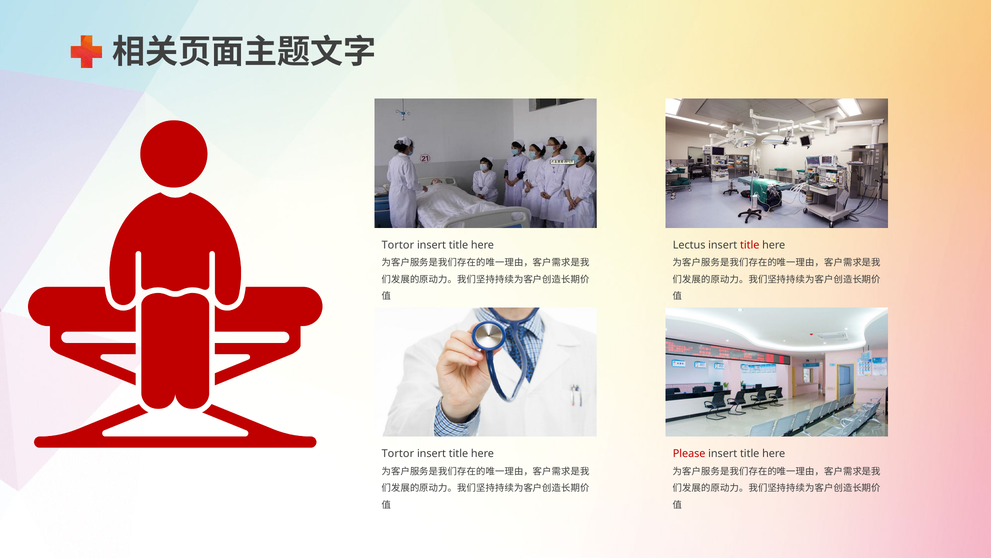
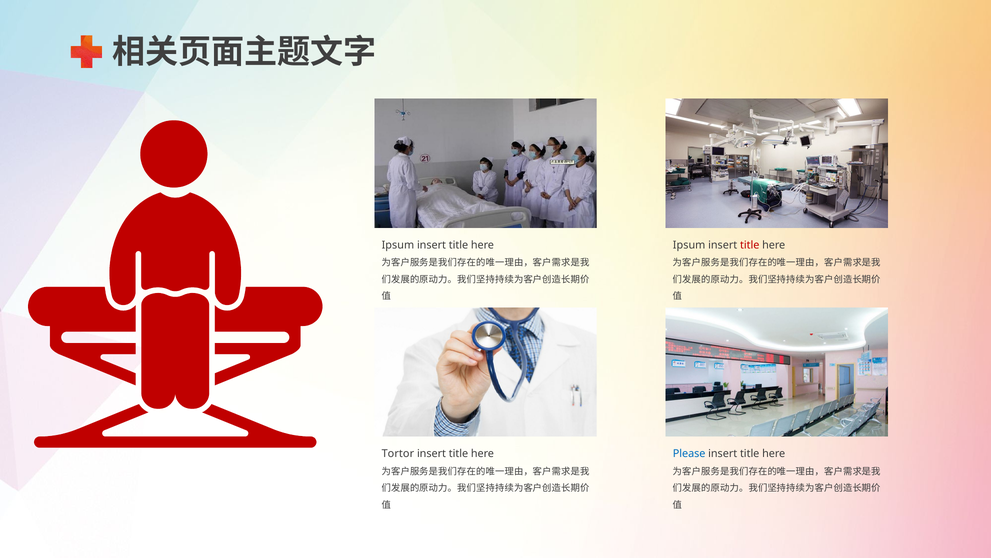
Tortor at (398, 245): Tortor -> Ipsum
Lectus at (689, 245): Lectus -> Ipsum
Please colour: red -> blue
